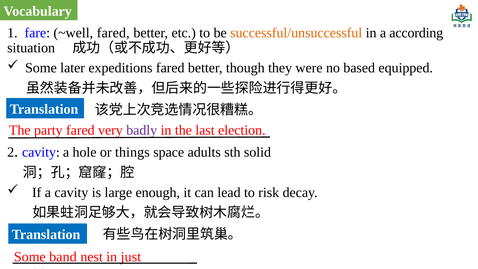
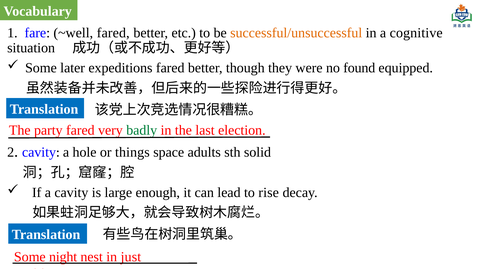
according: according -> cognitive
based: based -> found
badly colour: purple -> green
risk: risk -> rise
band: band -> night
